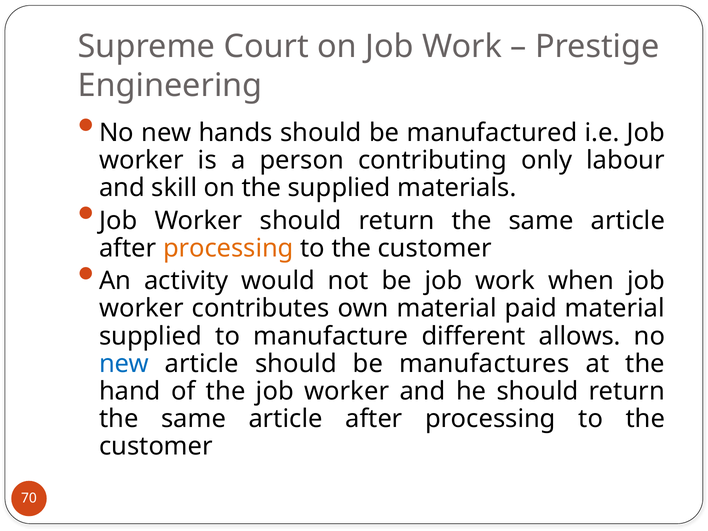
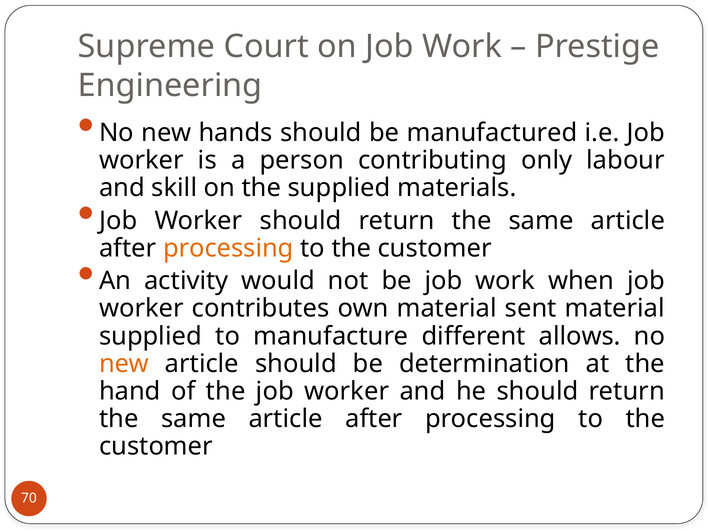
paid: paid -> sent
new at (124, 364) colour: blue -> orange
manufactures: manufactures -> determination
